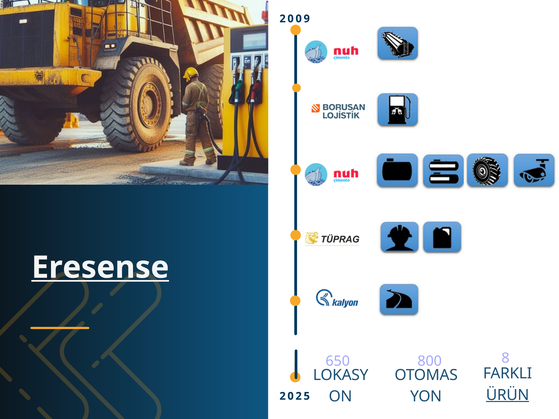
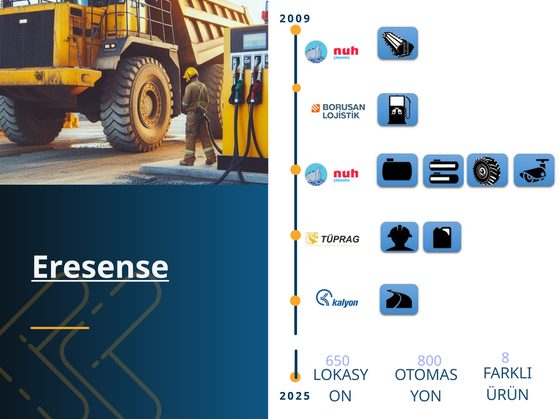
ÜRÜN underline: present -> none
